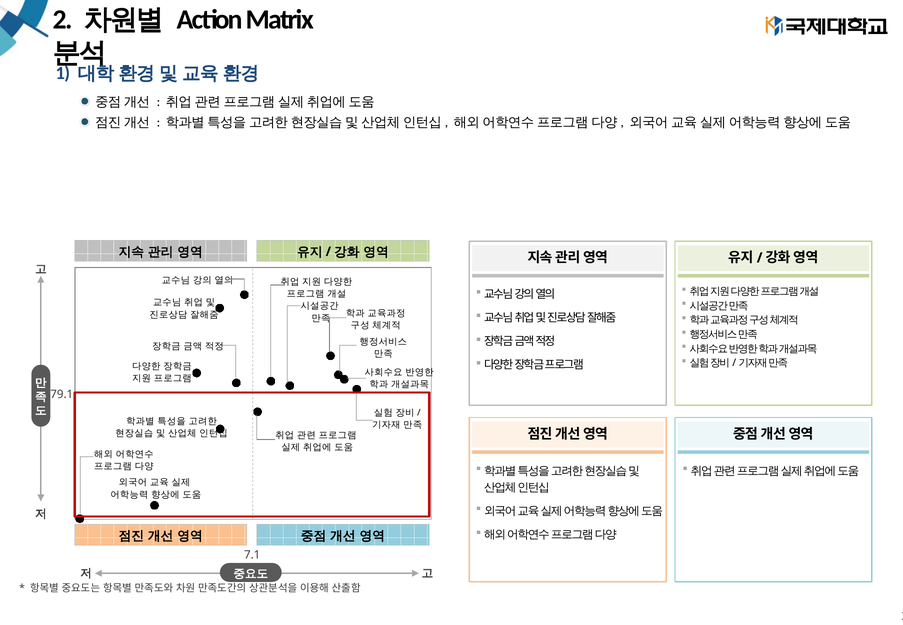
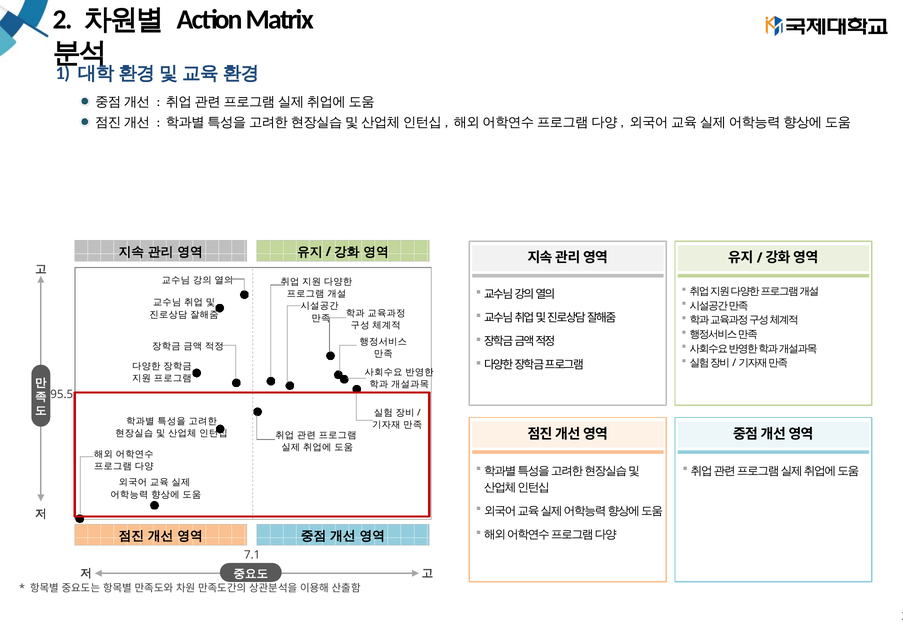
79.1: 79.1 -> 95.5
